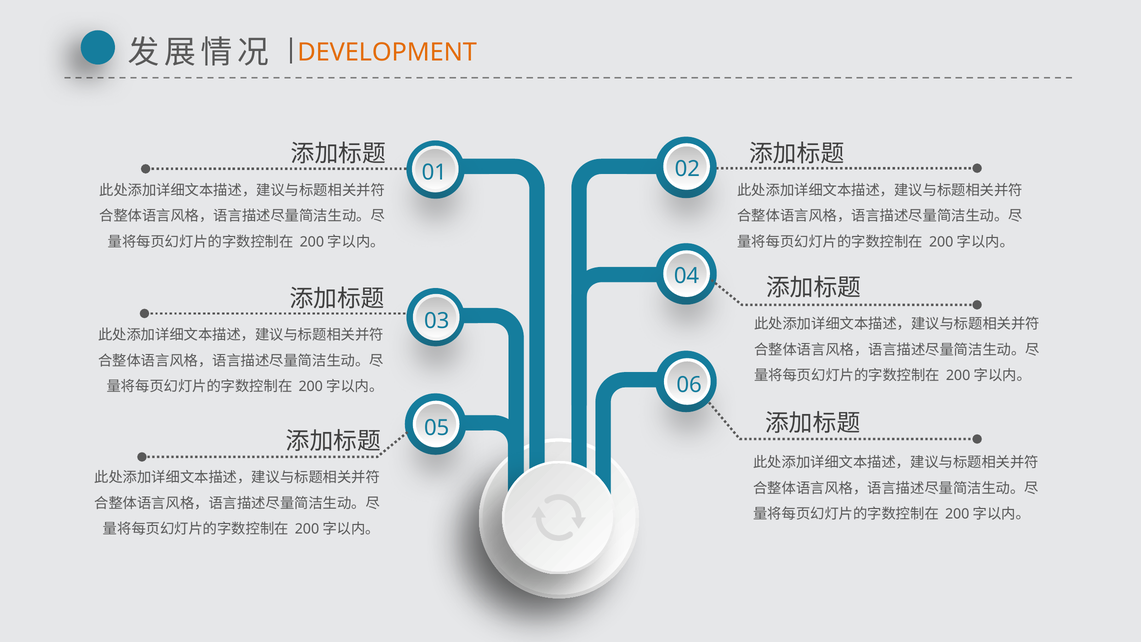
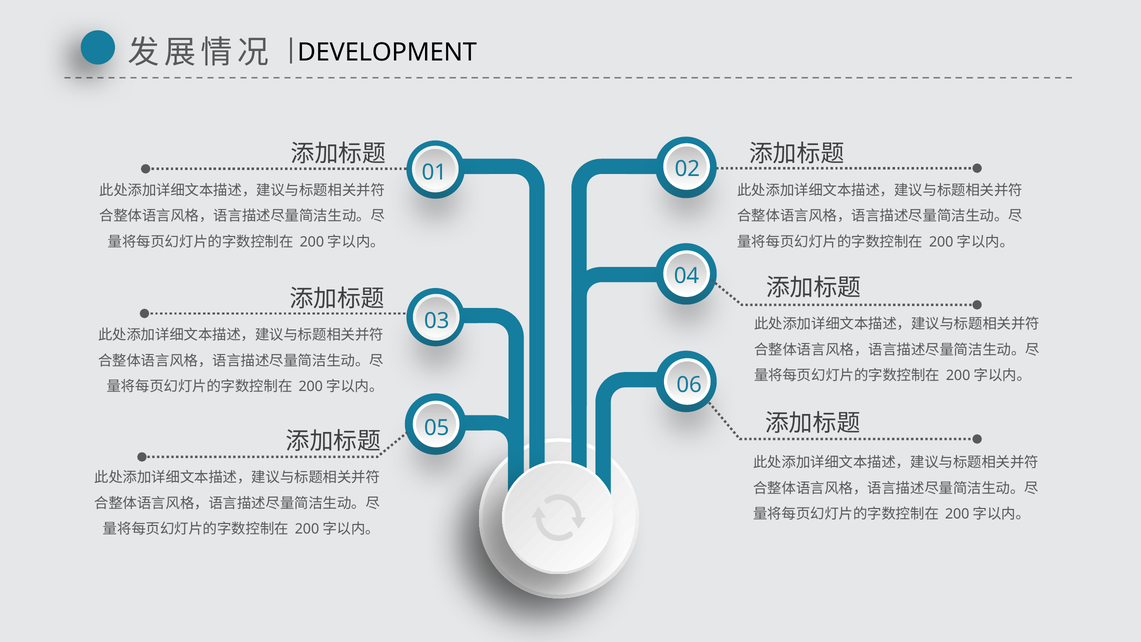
DEVELOPMENT colour: orange -> black
